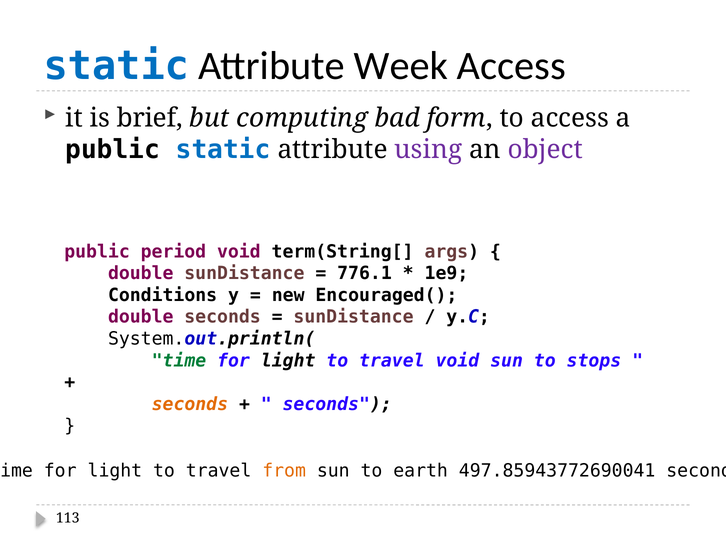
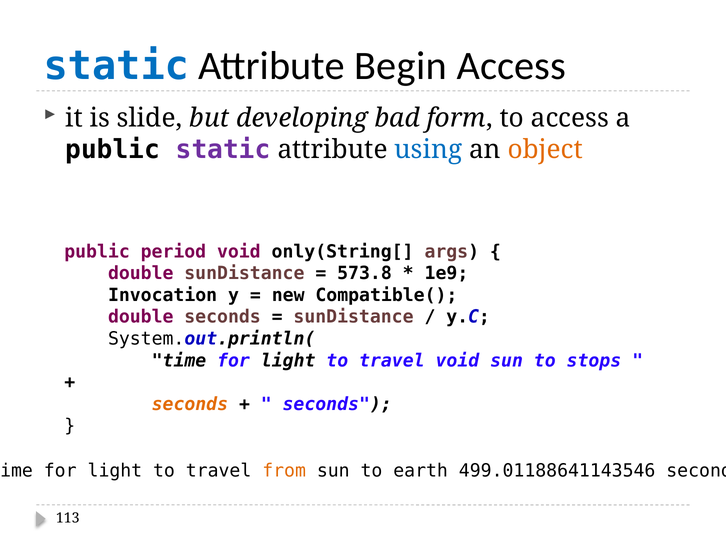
Week: Week -> Begin
brief: brief -> slide
computing: computing -> developing
static at (223, 150) colour: blue -> purple
using colour: purple -> blue
object colour: purple -> orange
term(String[: term(String[ -> only(String[
776.1: 776.1 -> 573.8
Conditions: Conditions -> Invocation
Encouraged(: Encouraged( -> Compatible(
time at (179, 360) colour: green -> black
497.85943772690041: 497.85943772690041 -> 499.01188641143546
